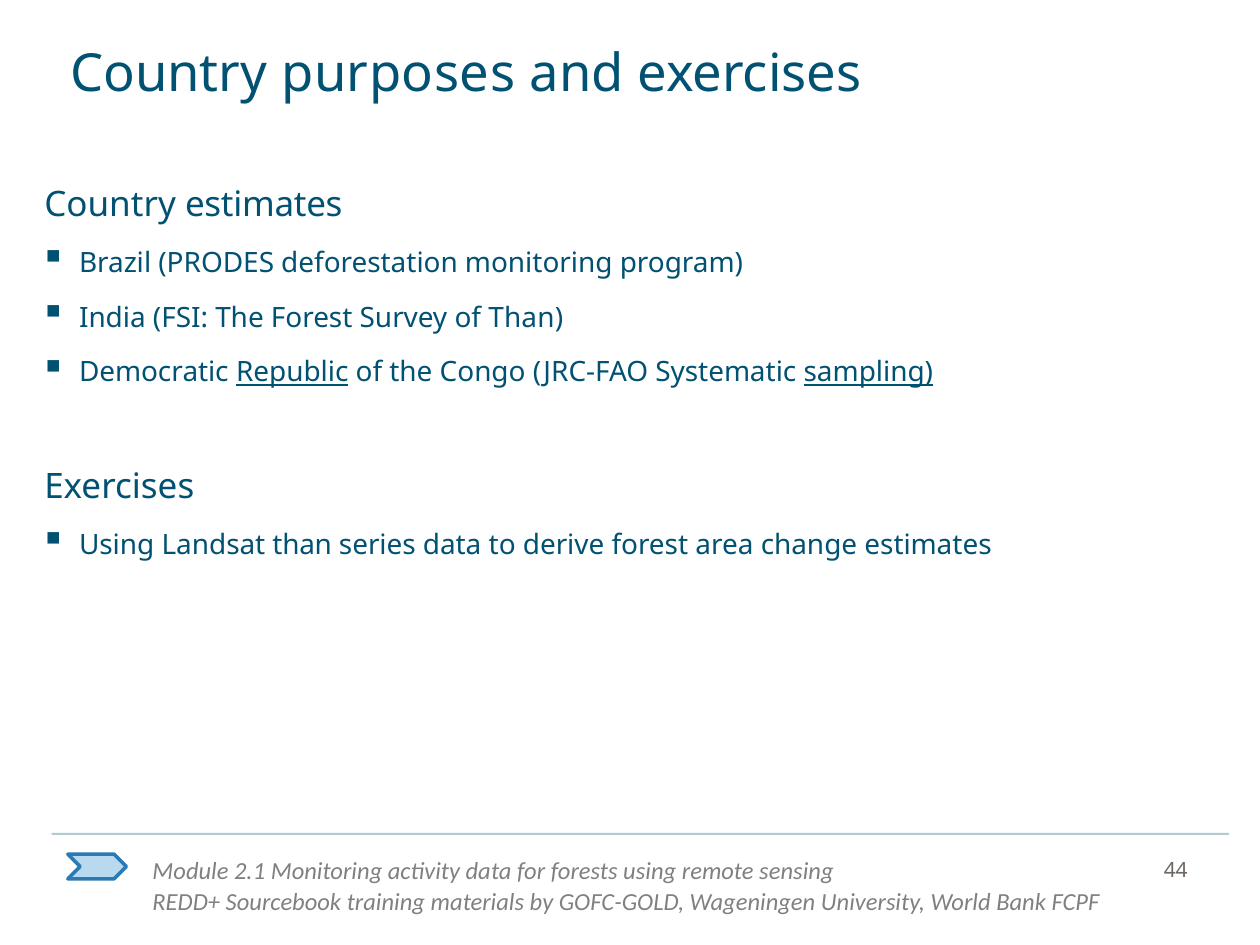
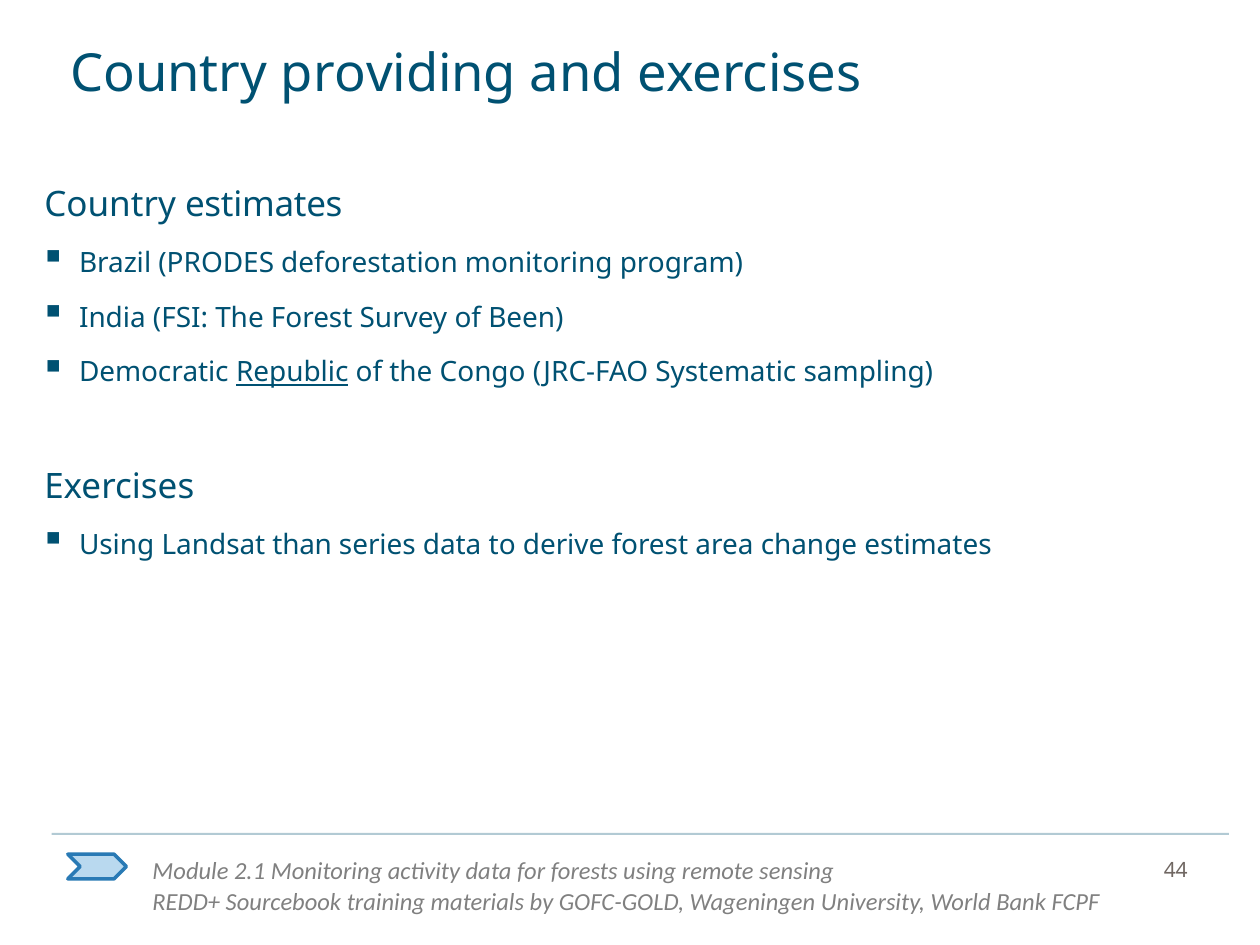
purposes: purposes -> providing
of Than: Than -> Been
sampling underline: present -> none
